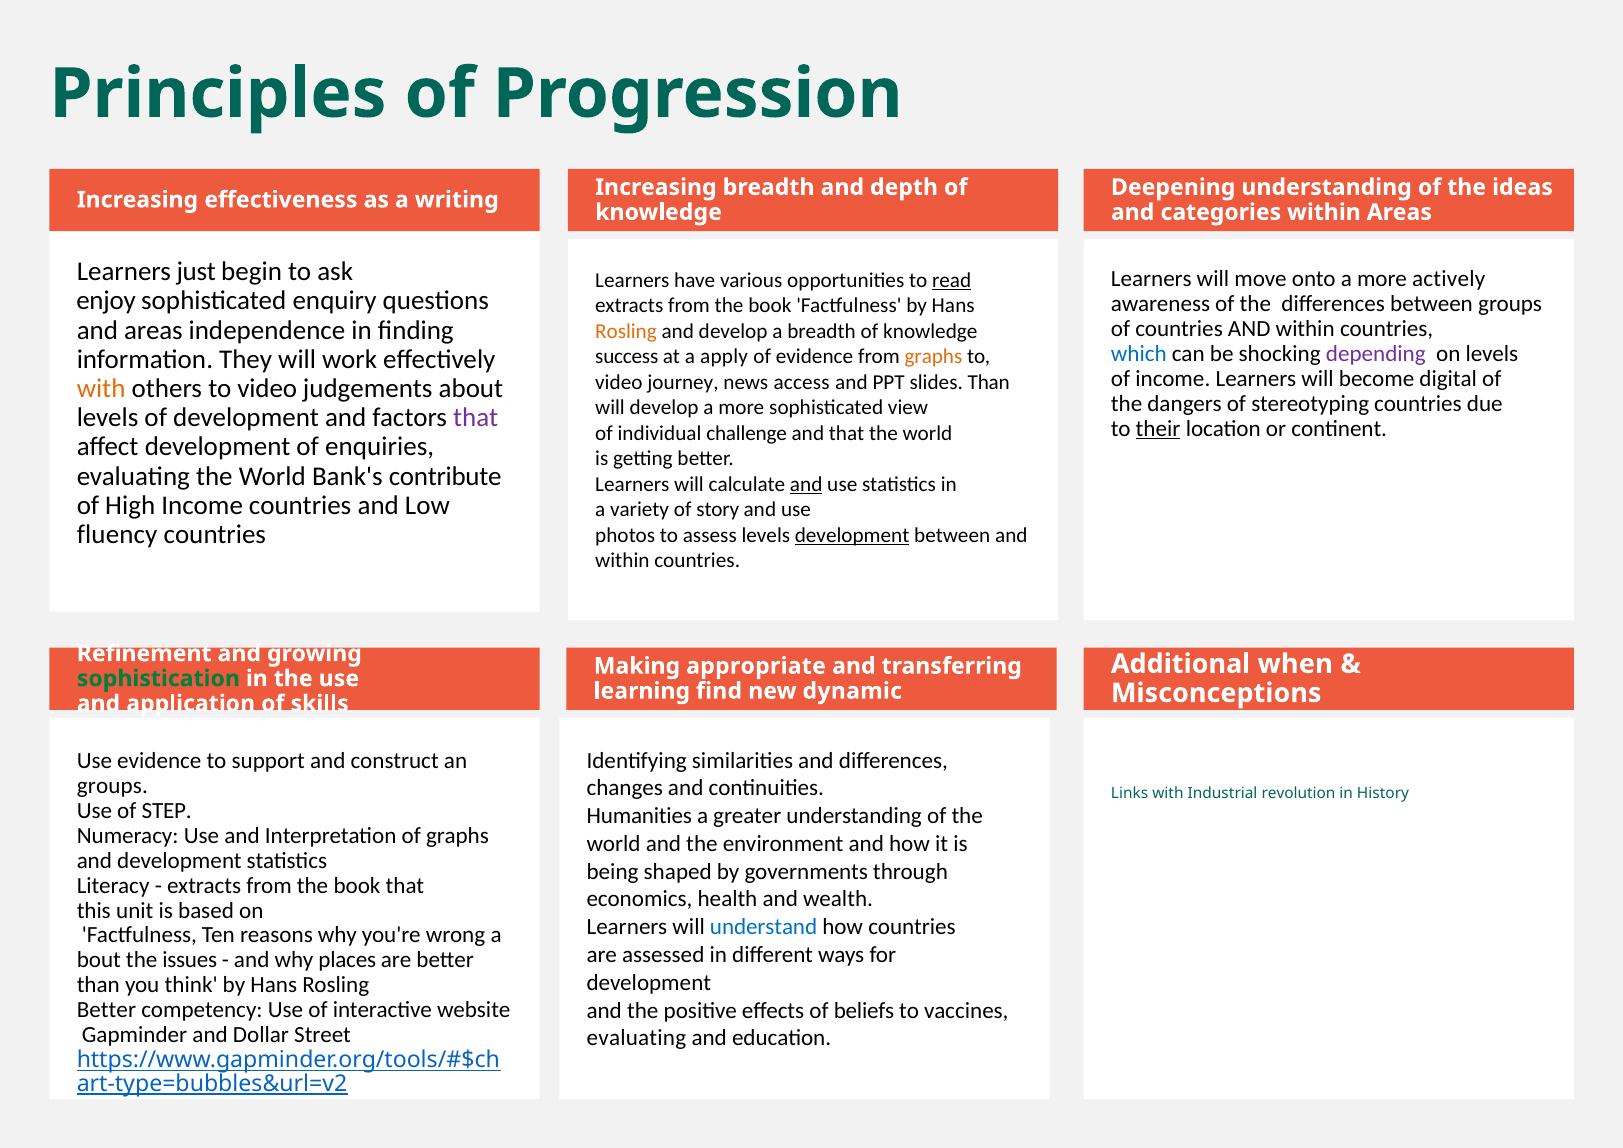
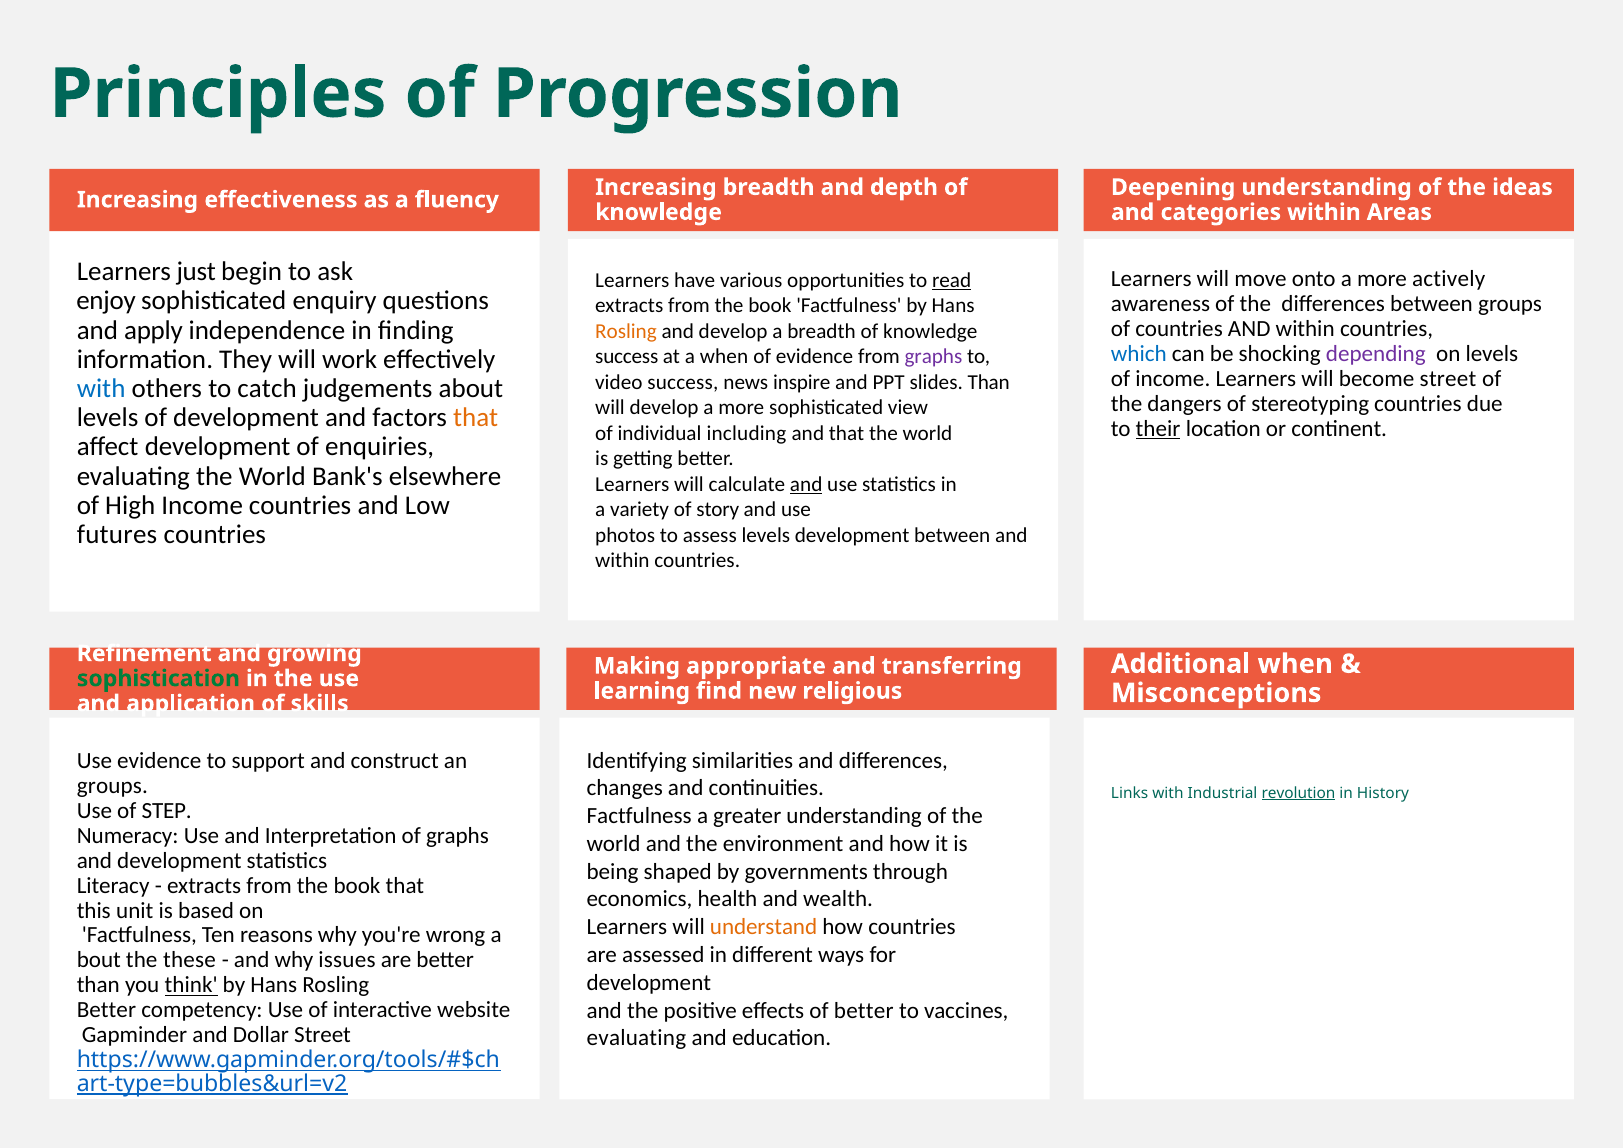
writing: writing -> fluency
and areas: areas -> apply
a apply: apply -> when
graphs at (933, 357) colour: orange -> purple
become digital: digital -> street
video journey: journey -> success
access: access -> inspire
with at (101, 388) colour: orange -> blue
others to video: video -> catch
that at (476, 418) colour: purple -> orange
challenge: challenge -> including
contribute: contribute -> elsewhere
fluency: fluency -> futures
development at (852, 535) underline: present -> none
dynamic: dynamic -> religious
revolution underline: none -> present
Humanities at (639, 816): Humanities -> Factfulness
understand colour: blue -> orange
issues: issues -> these
places: places -> issues
think underline: none -> present
of beliefs: beliefs -> better
